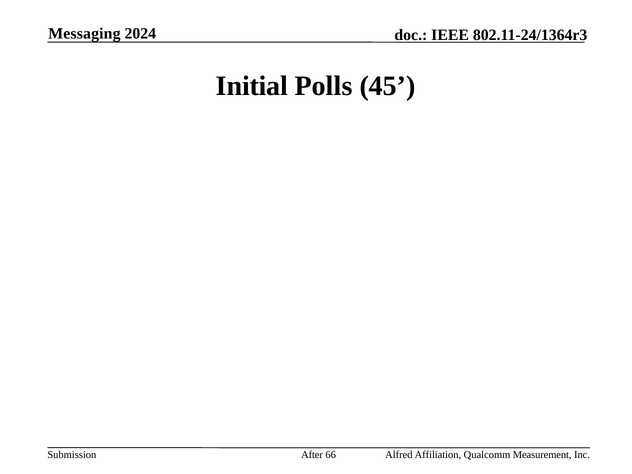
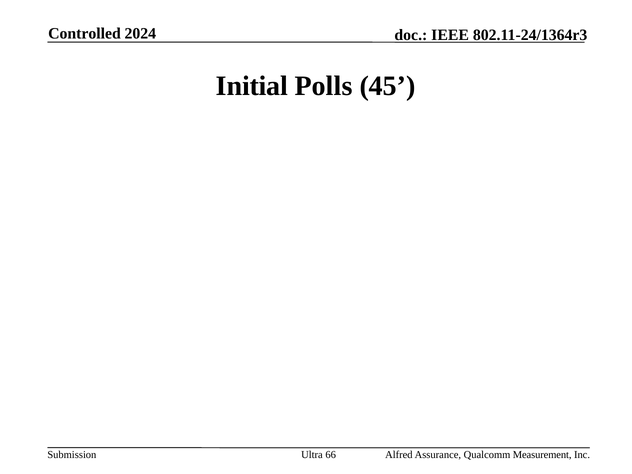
Messaging: Messaging -> Controlled
After: After -> Ultra
Affiliation: Affiliation -> Assurance
